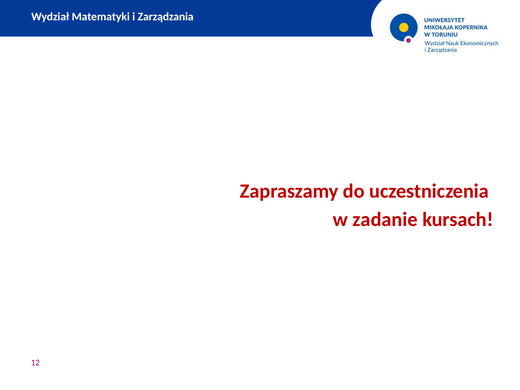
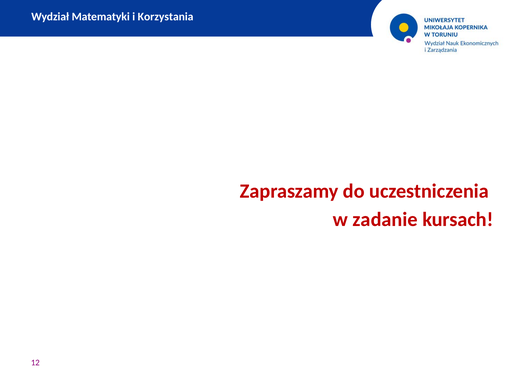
Zarządzania: Zarządzania -> Korzystania
